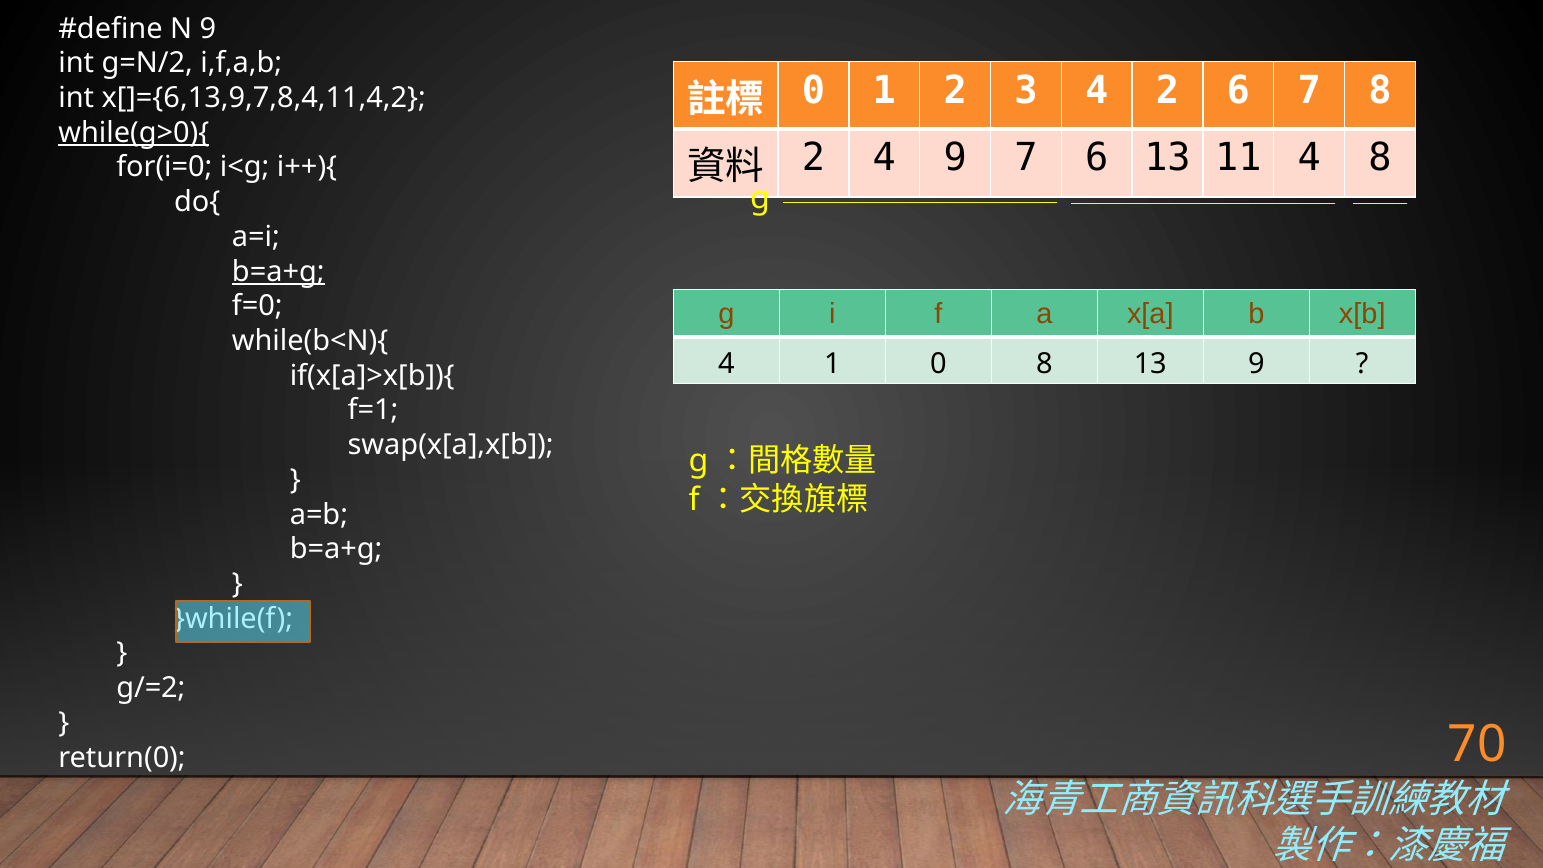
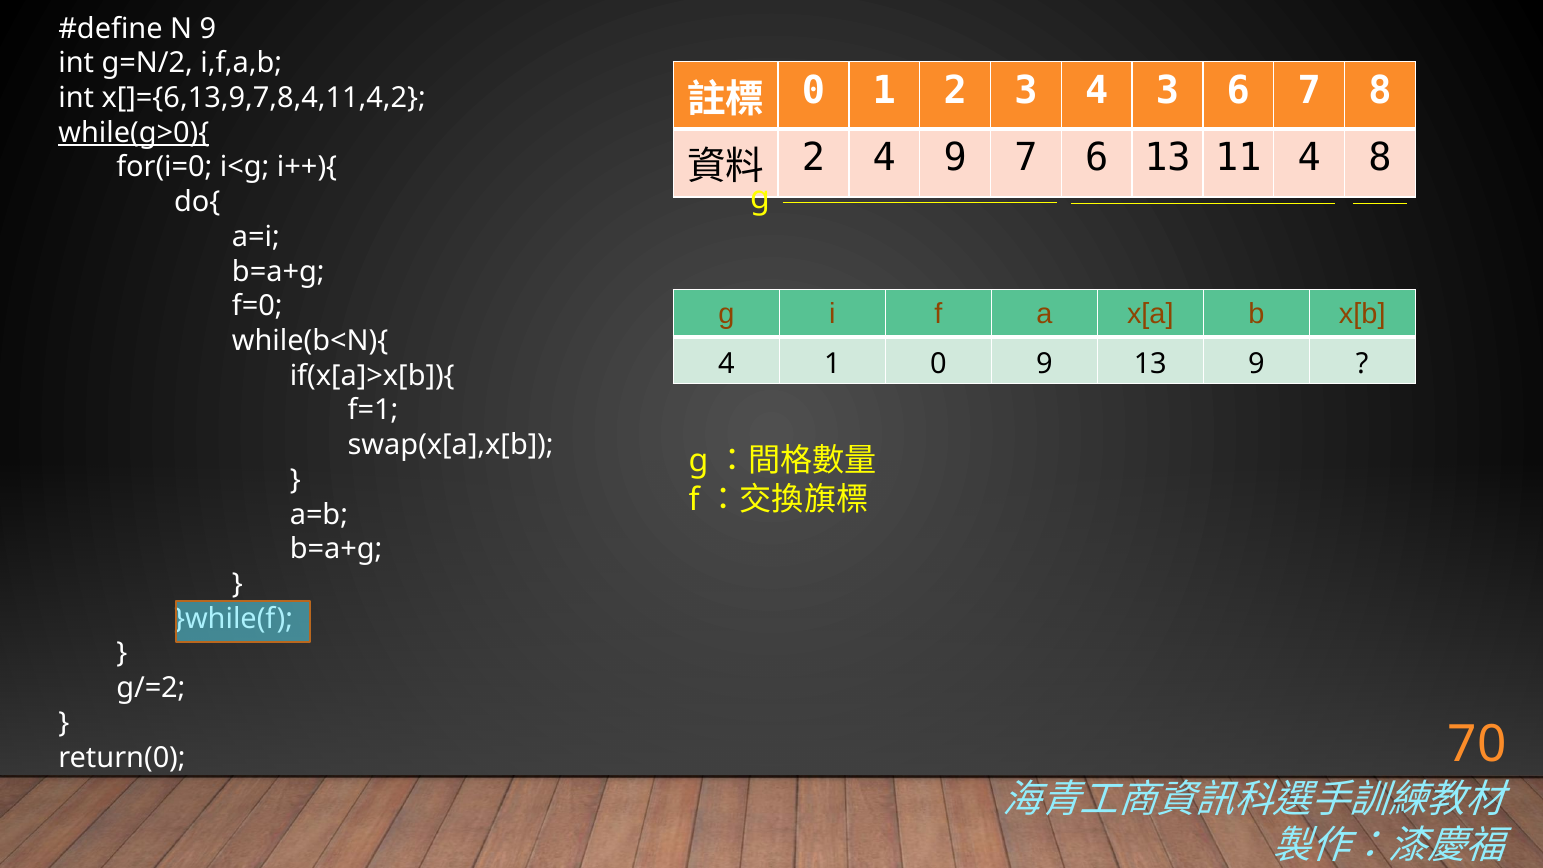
4 2: 2 -> 3
b=a+g at (278, 271) underline: present -> none
0 8: 8 -> 9
